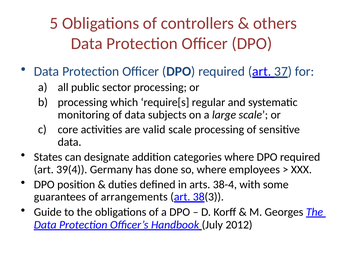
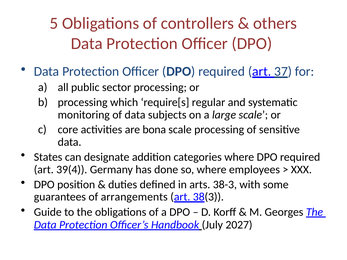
valid: valid -> bona
38-4: 38-4 -> 38-3
2012: 2012 -> 2027
